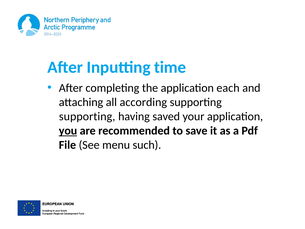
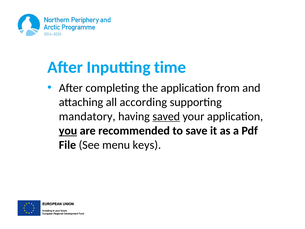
each: each -> from
supporting at (87, 116): supporting -> mandatory
saved underline: none -> present
such: such -> keys
